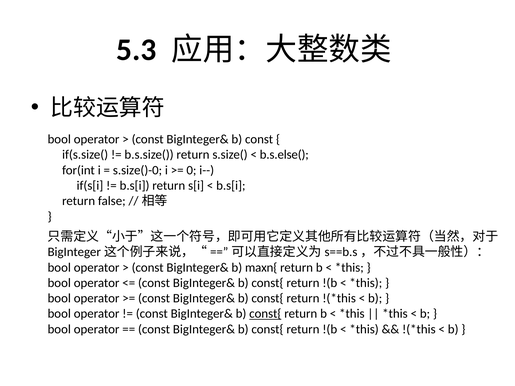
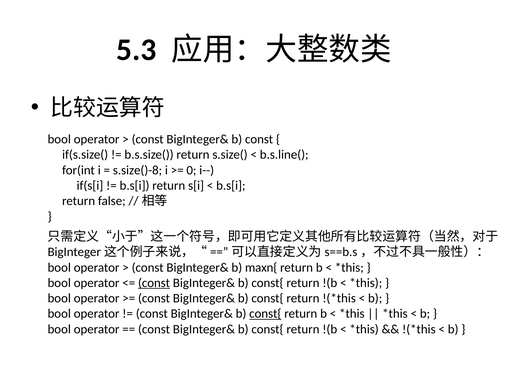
b.s.else(: b.s.else( -> b.s.line(
s.size()-0: s.size()-0 -> s.size()-8
const at (154, 283) underline: none -> present
